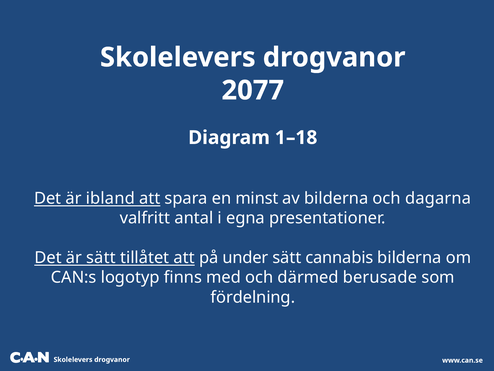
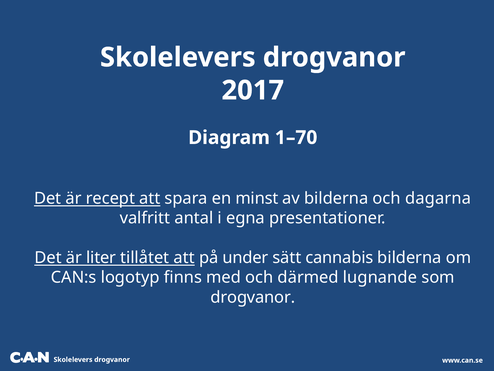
2077: 2077 -> 2017
1–18: 1–18 -> 1–70
ibland: ibland -> recept
är sätt: sätt -> liter
berusade: berusade -> lugnande
fördelning at (253, 297): fördelning -> drogvanor
